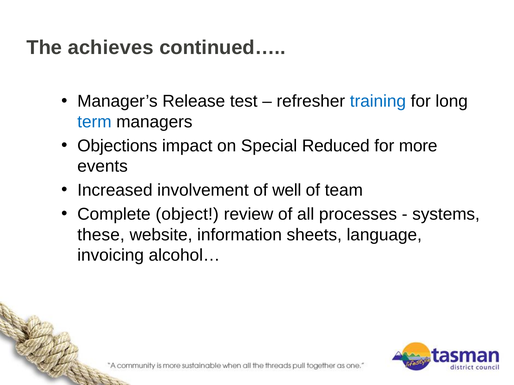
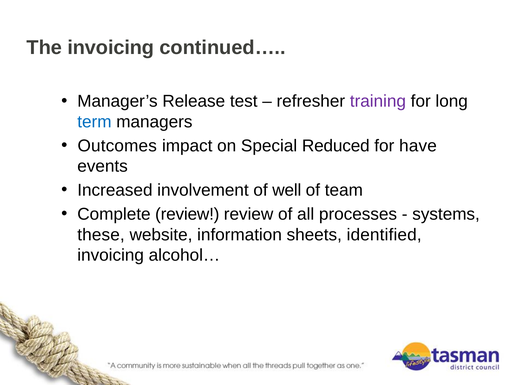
The achieves: achieves -> invoicing
training colour: blue -> purple
Objections: Objections -> Outcomes
more: more -> have
Complete object: object -> review
language: language -> identified
